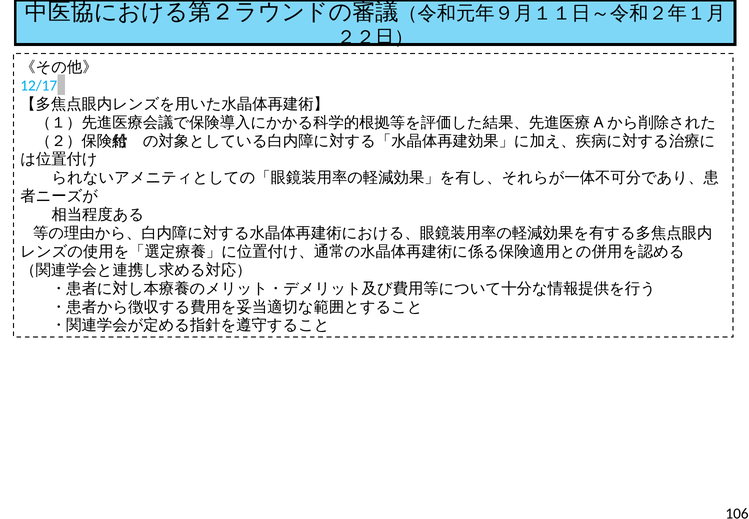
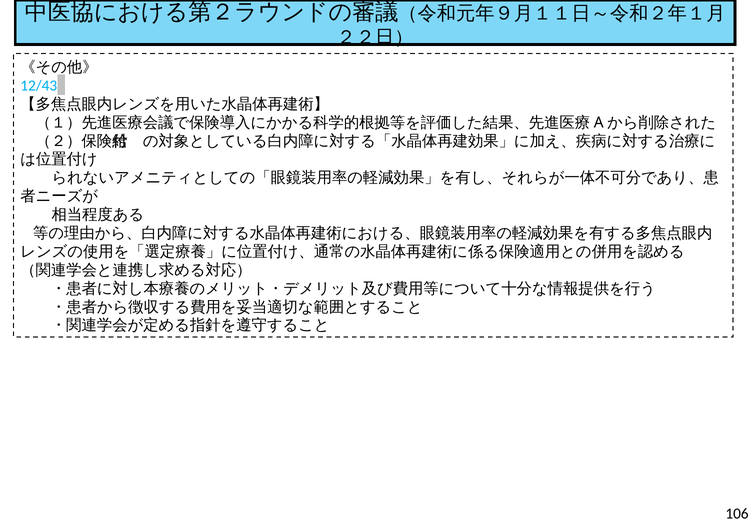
12/17: 12/17 -> 12/43
